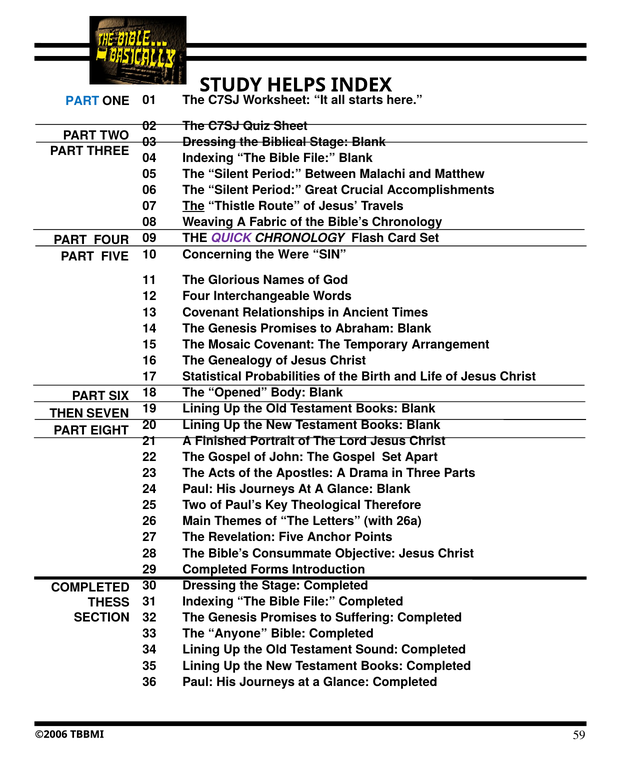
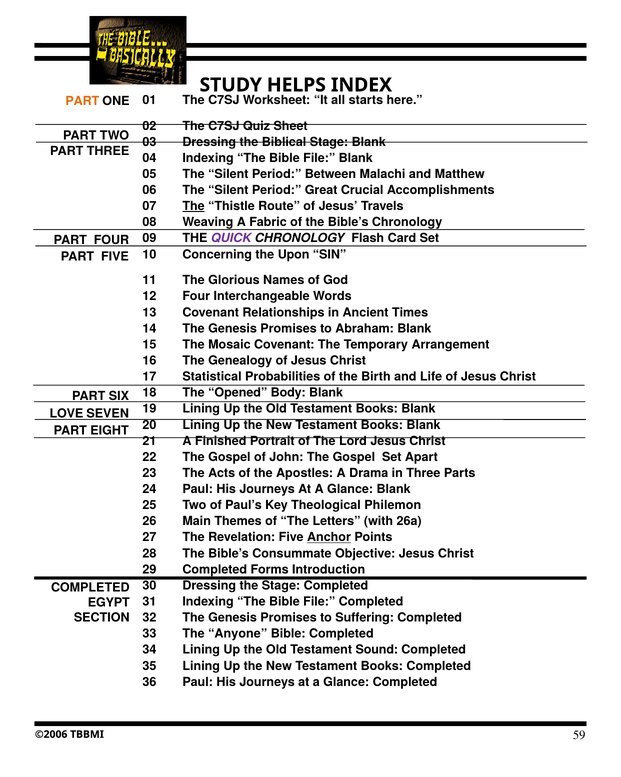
PART at (82, 101) colour: blue -> orange
Were: Were -> Upon
THEN: THEN -> LOVE
Therefore: Therefore -> Philemon
Anchor underline: none -> present
THESS: THESS -> EGYPT
